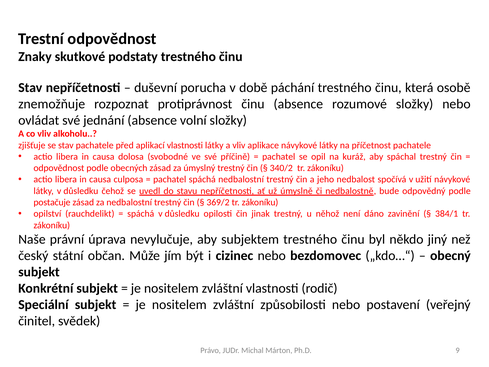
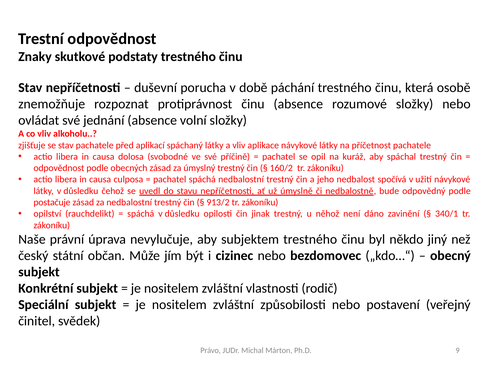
aplikací vlastnosti: vlastnosti -> spáchaný
340/2: 340/2 -> 160/2
369/2: 369/2 -> 913/2
384/1: 384/1 -> 340/1
